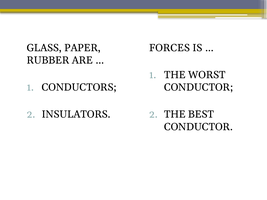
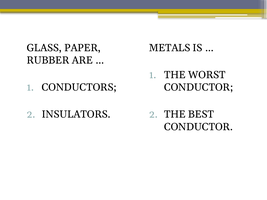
FORCES: FORCES -> METALS
